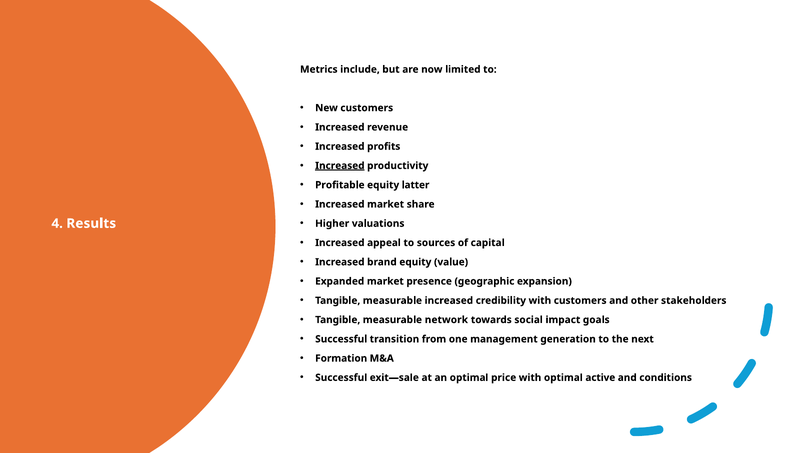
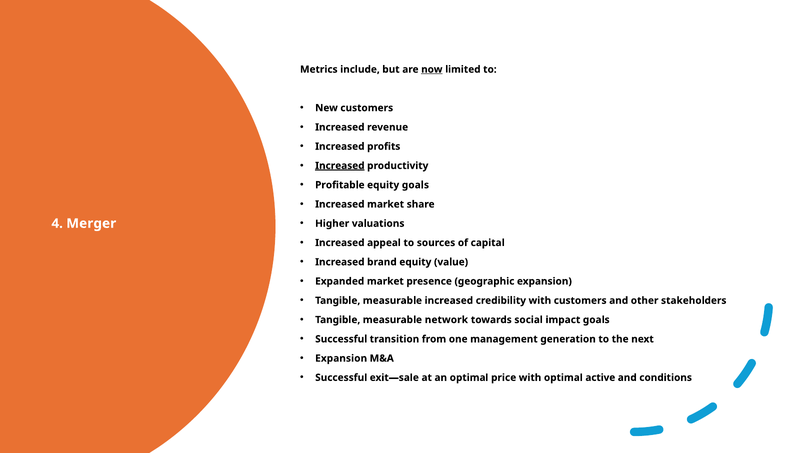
now underline: none -> present
equity latter: latter -> goals
Results: Results -> Merger
Formation at (341, 359): Formation -> Expansion
